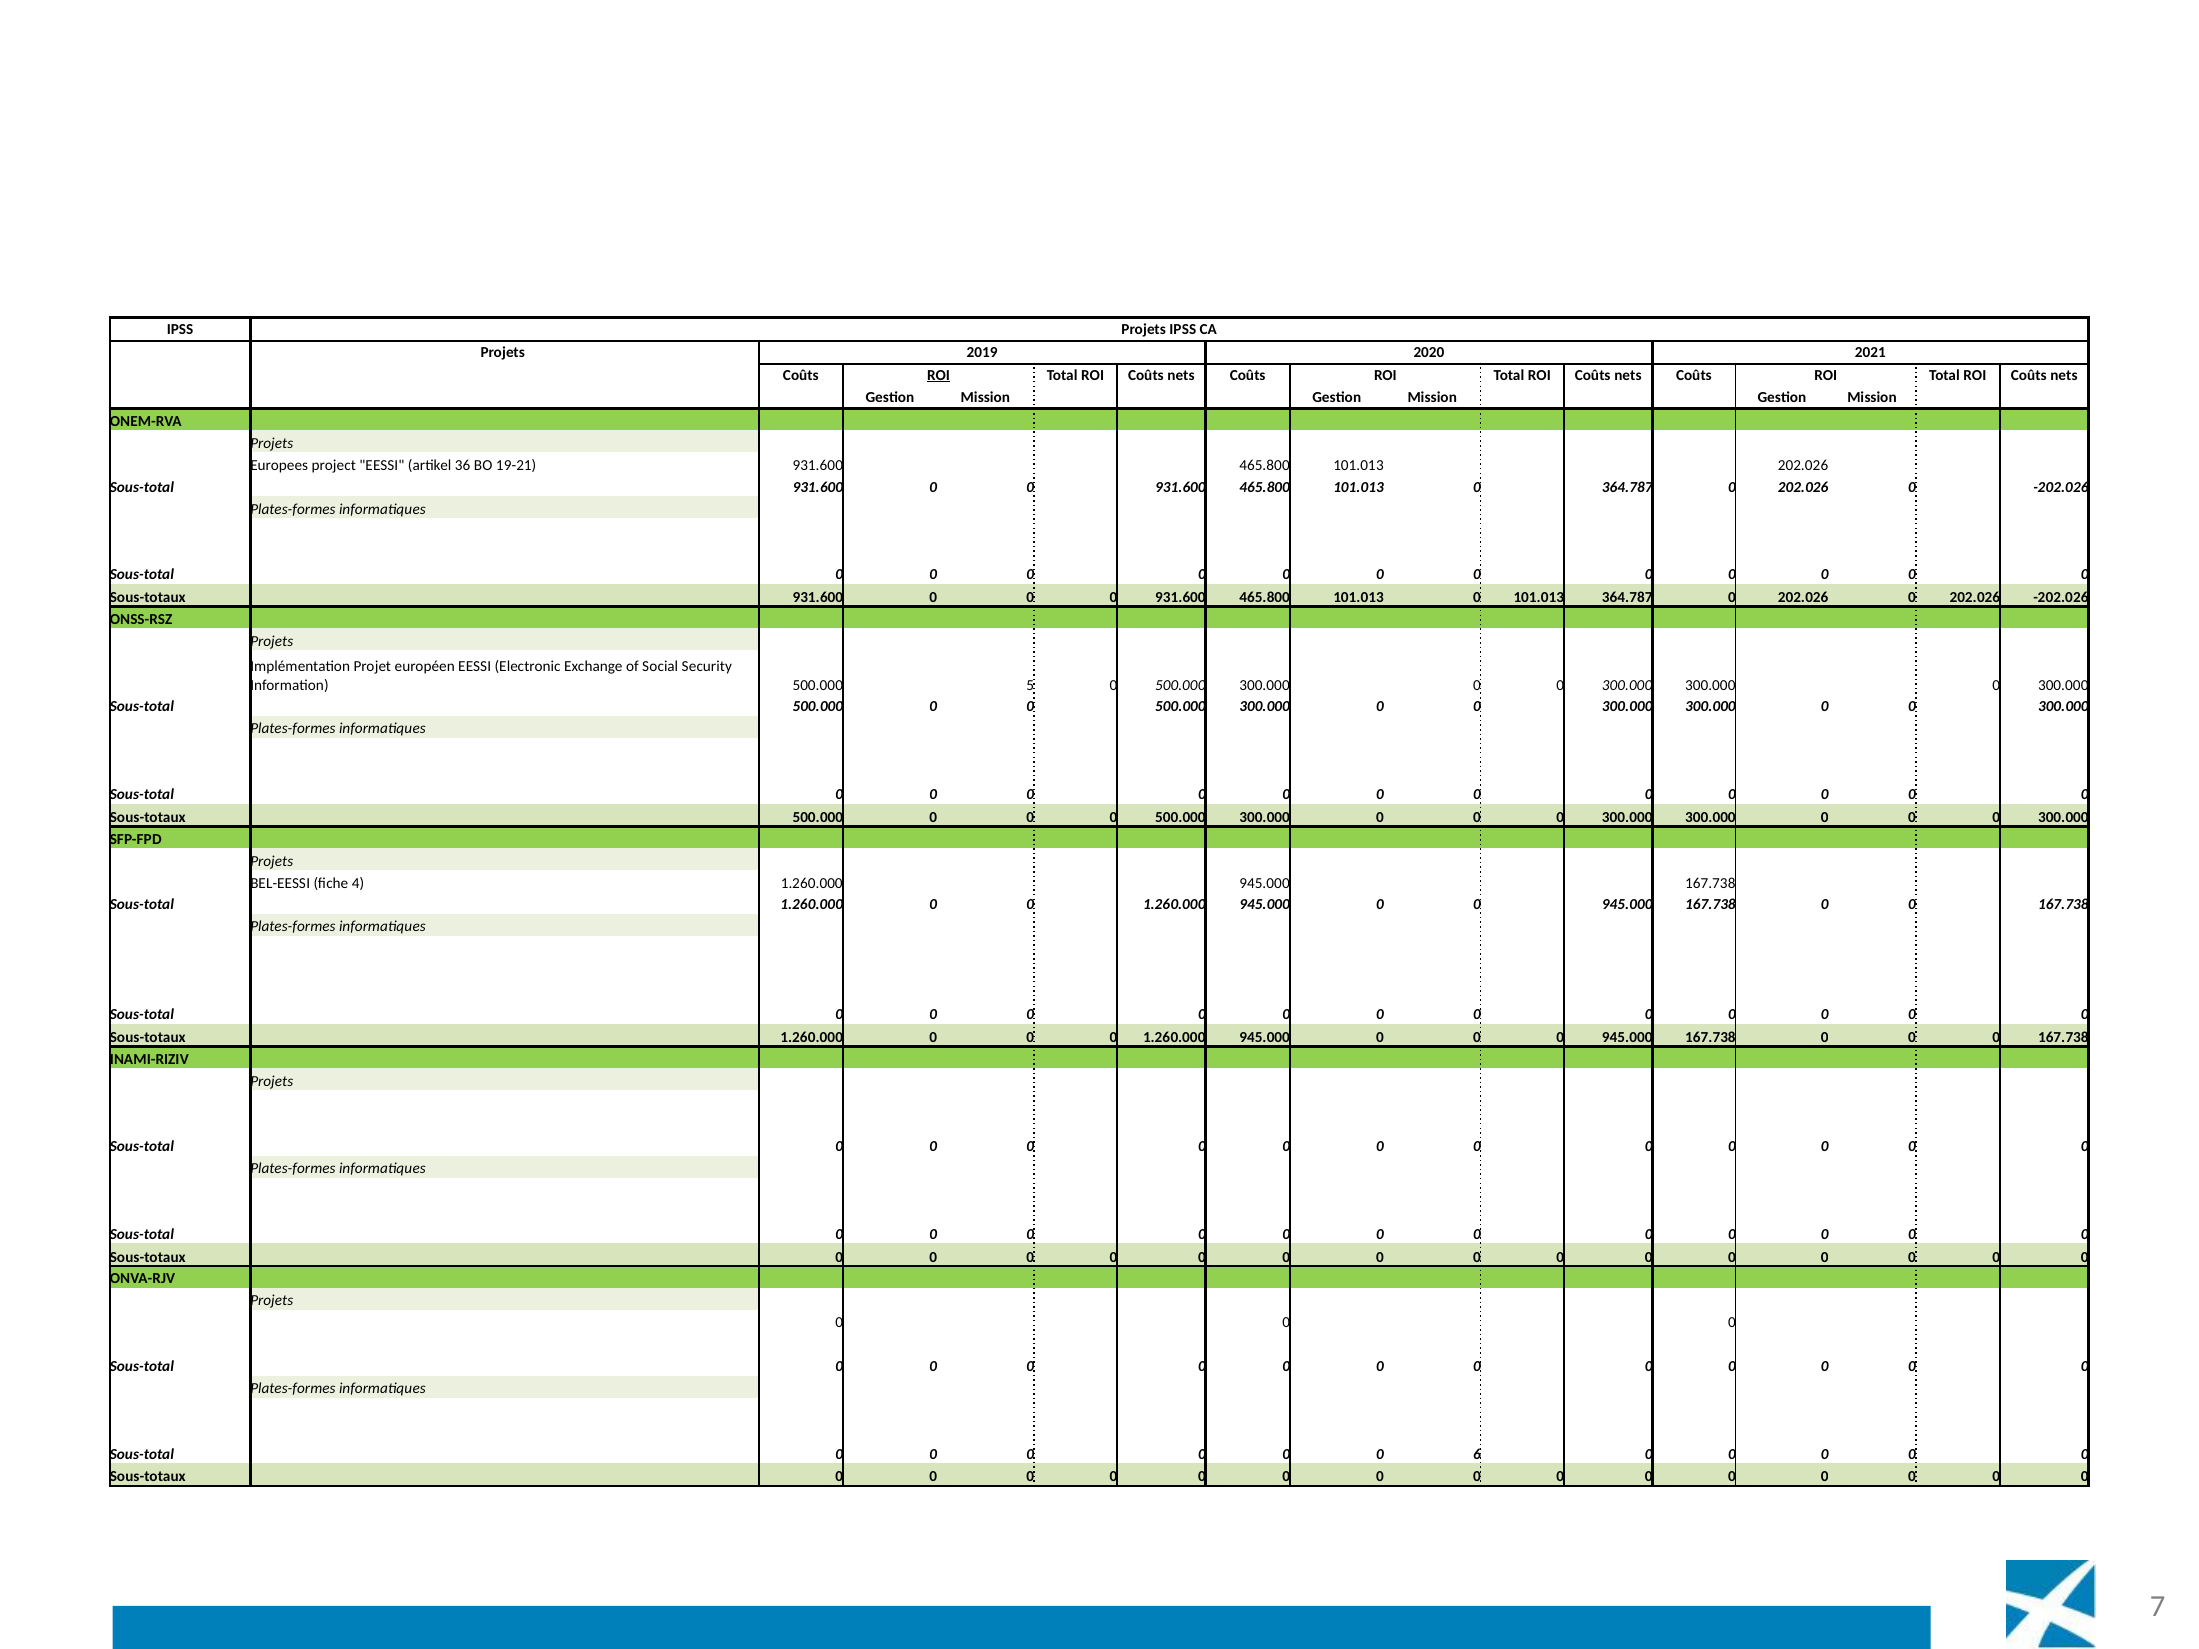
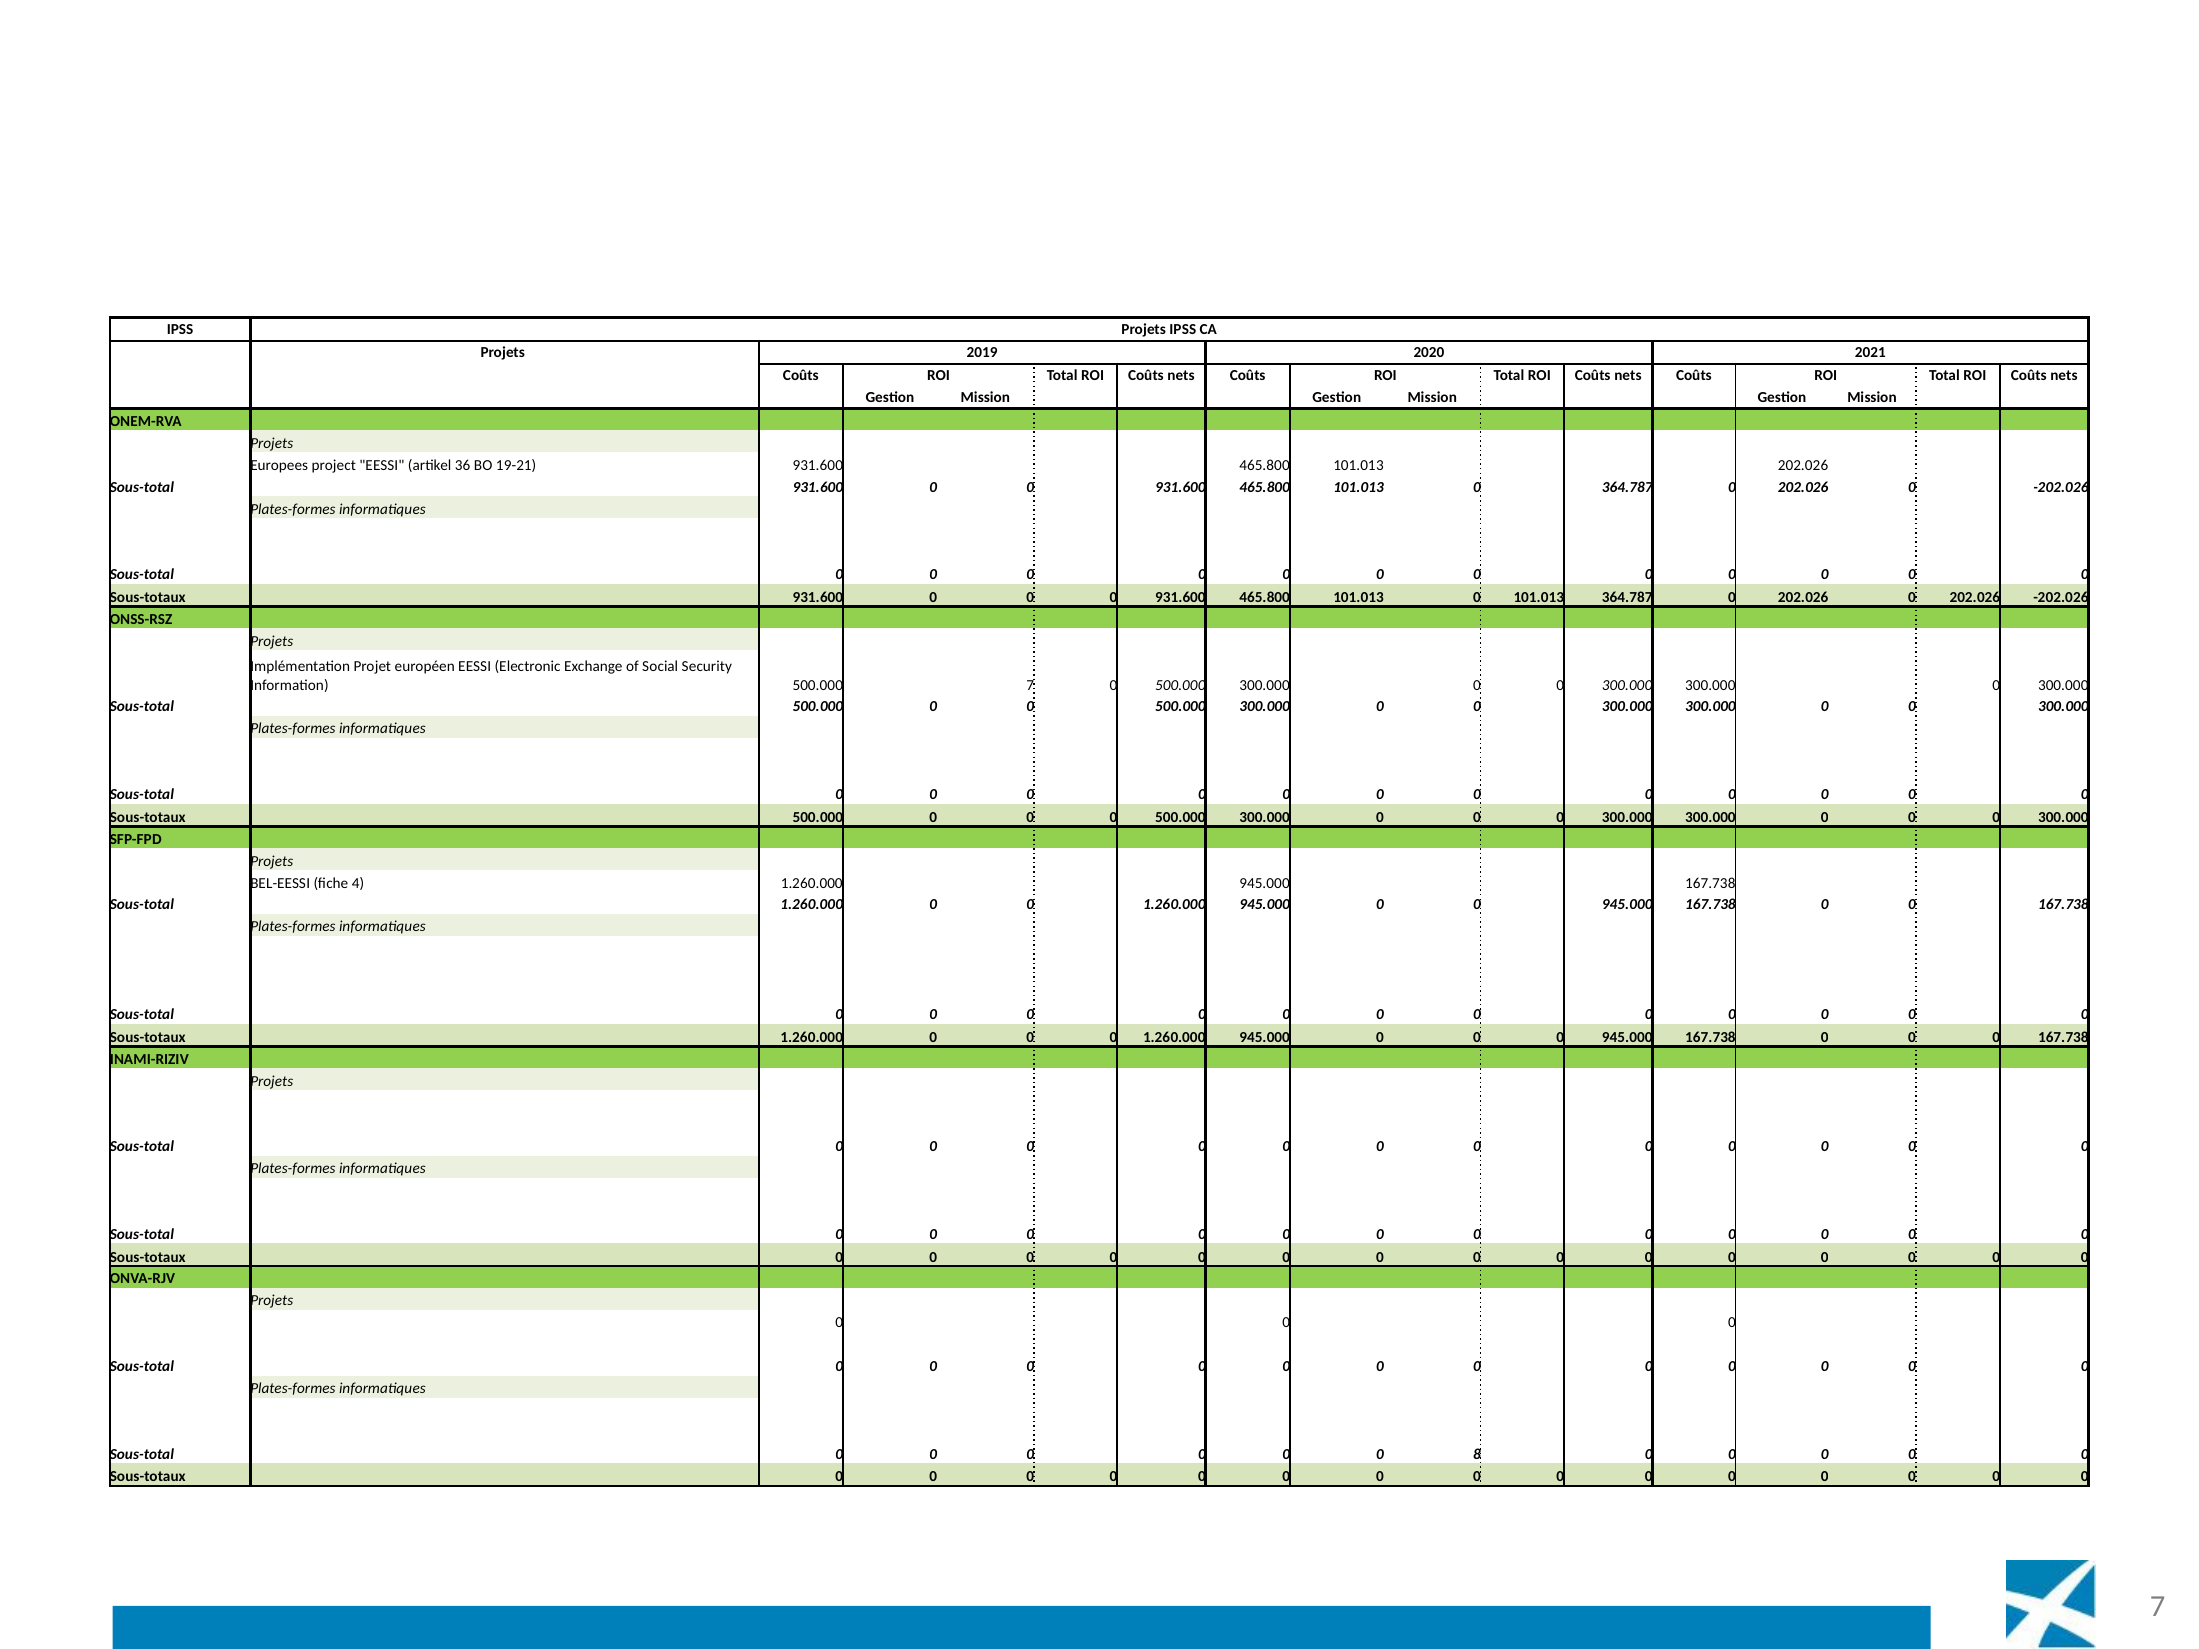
ROI at (939, 375) underline: present -> none
500.000 5: 5 -> 7
6: 6 -> 8
